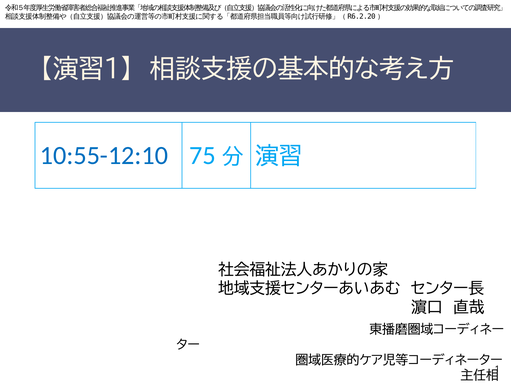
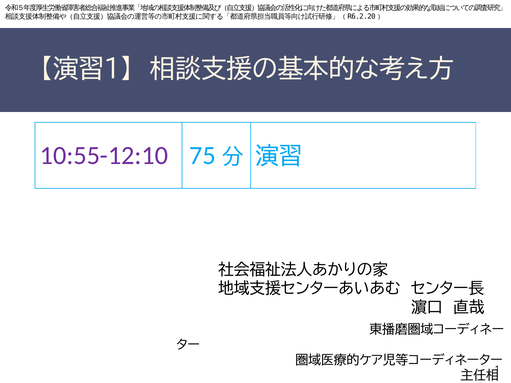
10:55-12:10 colour: blue -> purple
